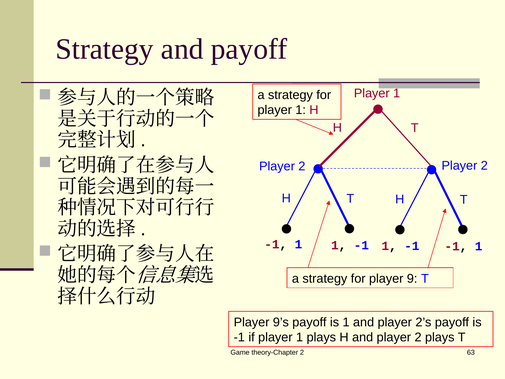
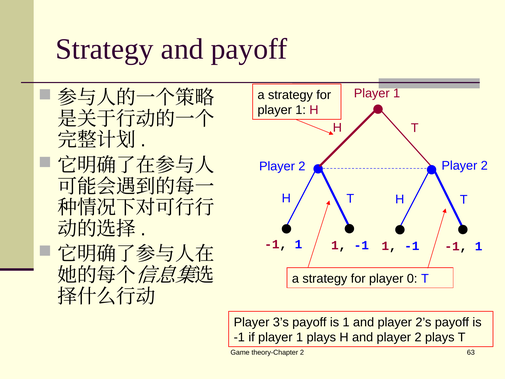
9: 9 -> 0
9’s: 9’s -> 3’s
